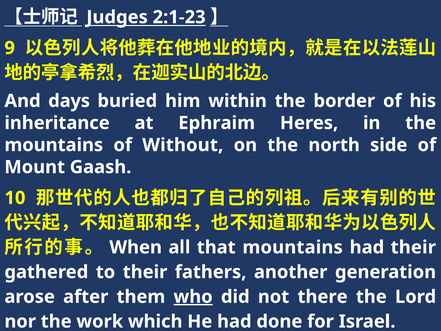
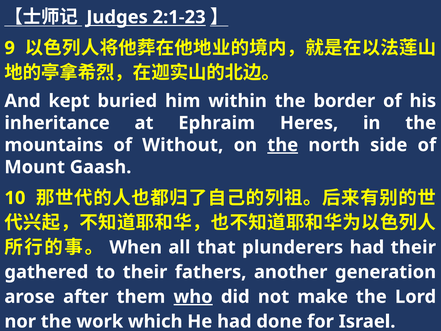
days: days -> kept
the at (283, 145) underline: none -> present
that mountains: mountains -> plunderers
there: there -> make
